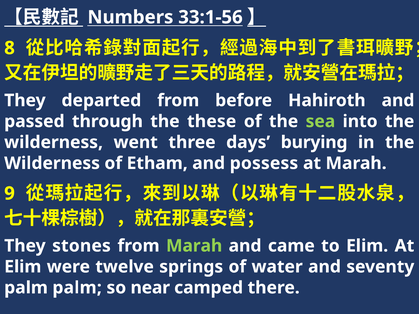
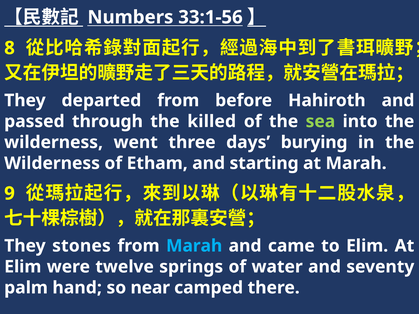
these: these -> killed
possess: possess -> starting
Marah at (194, 246) colour: light green -> light blue
palm palm: palm -> hand
